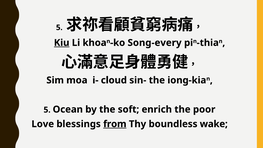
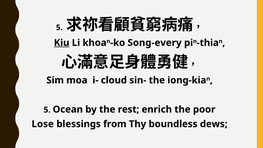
soft: soft -> rest
Love: Love -> Lose
from underline: present -> none
wake: wake -> dews
